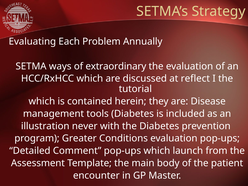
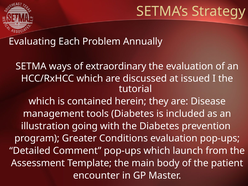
reflect: reflect -> issued
never: never -> going
